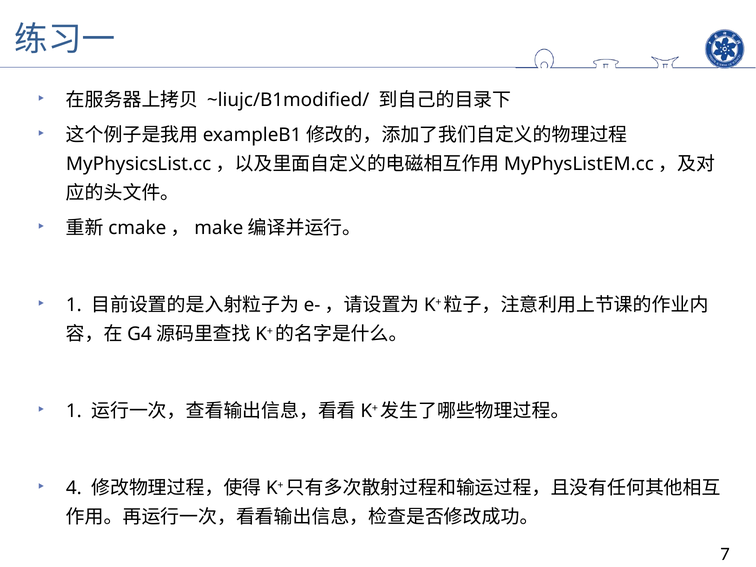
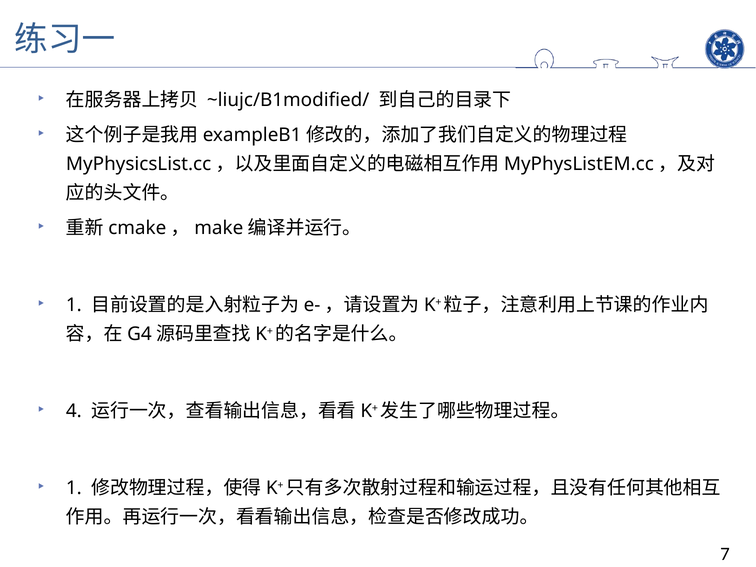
1 at (74, 411): 1 -> 4
4 at (74, 488): 4 -> 1
